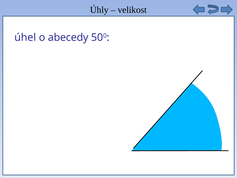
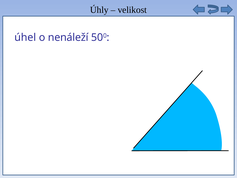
abecedy: abecedy -> nenáleží
